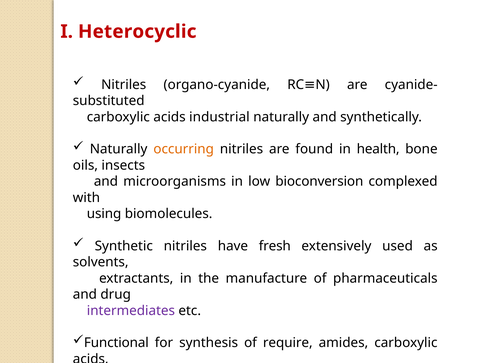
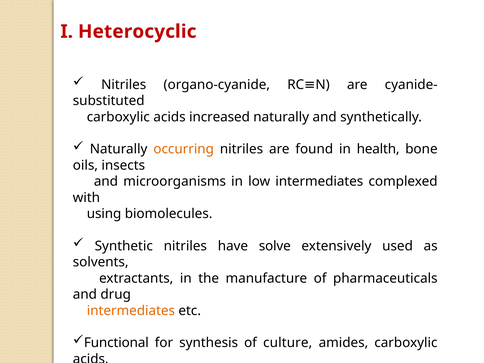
industrial: industrial -> increased
low bioconversion: bioconversion -> intermediates
fresh: fresh -> solve
intermediates at (131, 311) colour: purple -> orange
require: require -> culture
